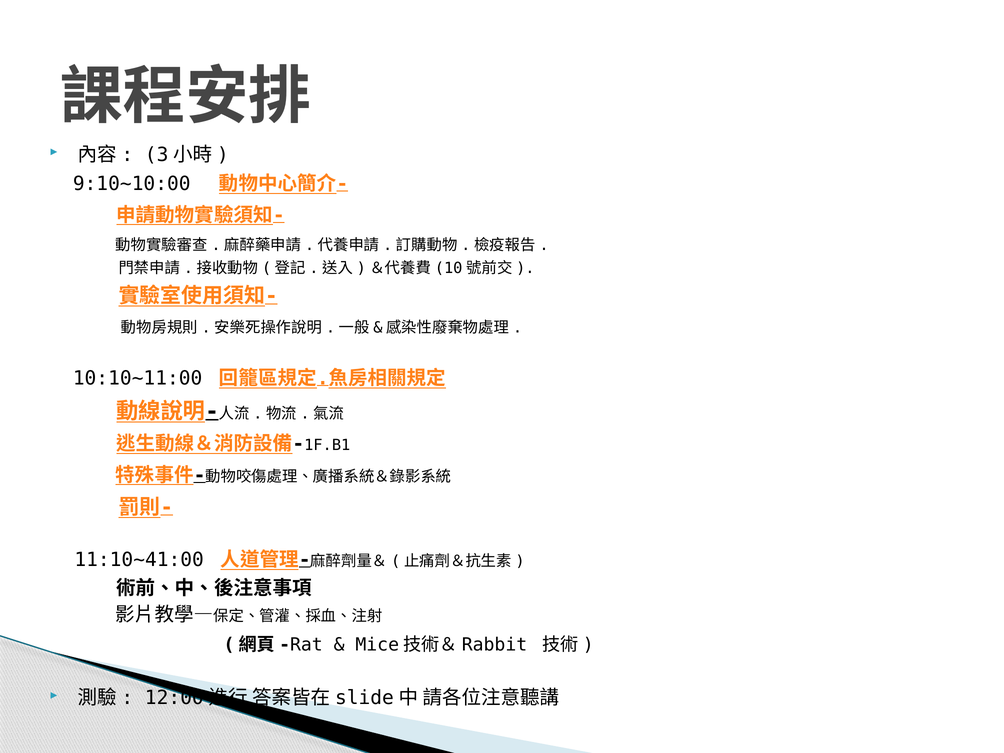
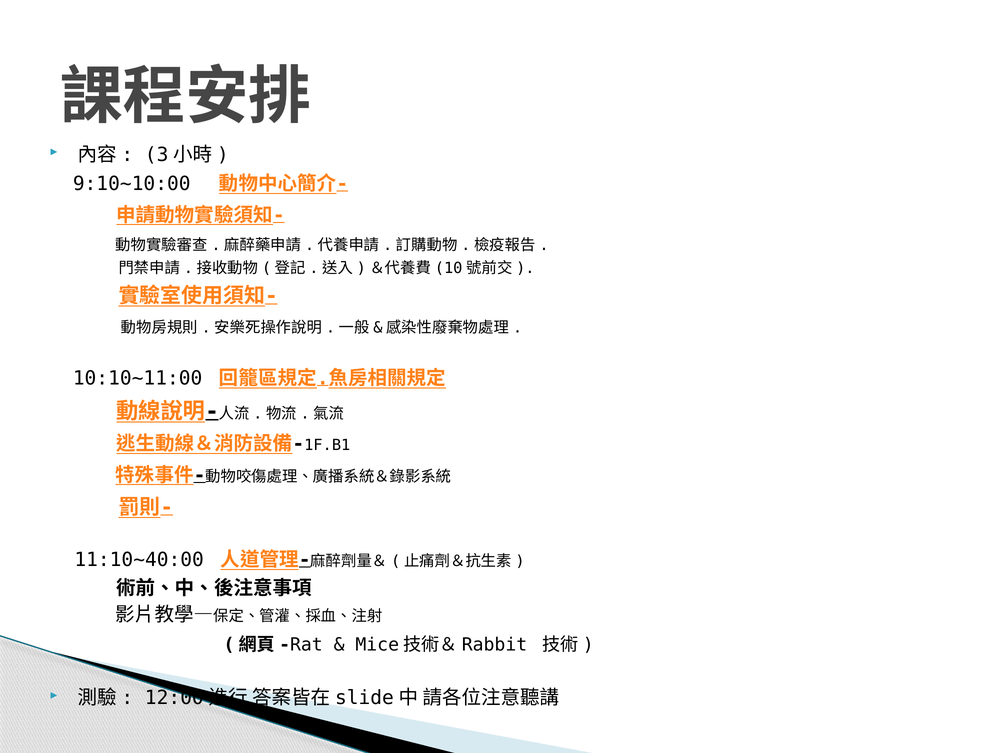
11:10~41:00: 11:10~41:00 -> 11:10~40:00
